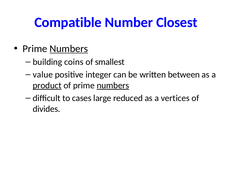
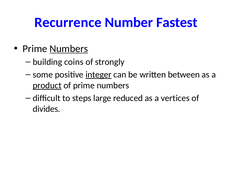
Compatible: Compatible -> Recurrence
Closest: Closest -> Fastest
smallest: smallest -> strongly
value: value -> some
integer underline: none -> present
numbers at (113, 85) underline: present -> none
cases: cases -> steps
